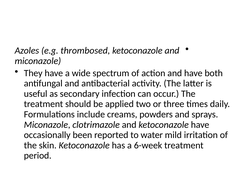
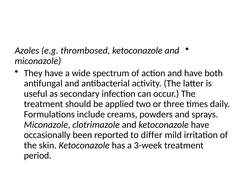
water: water -> differ
6-week: 6-week -> 3-week
